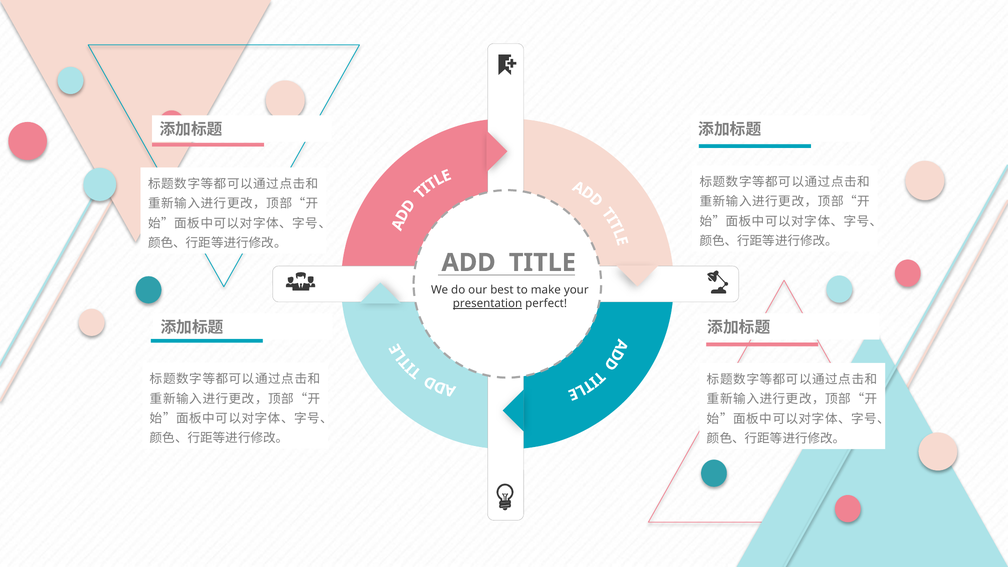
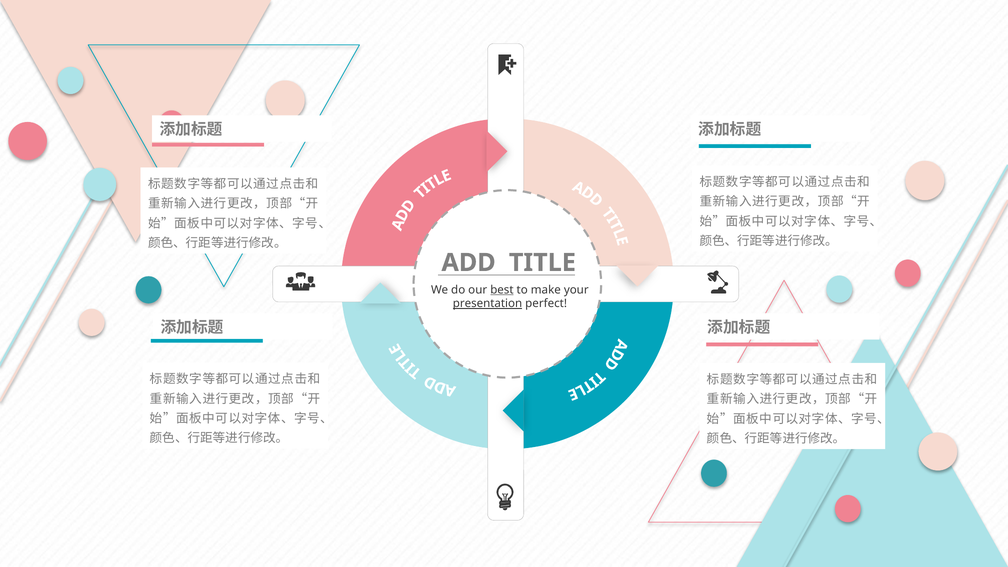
best underline: none -> present
